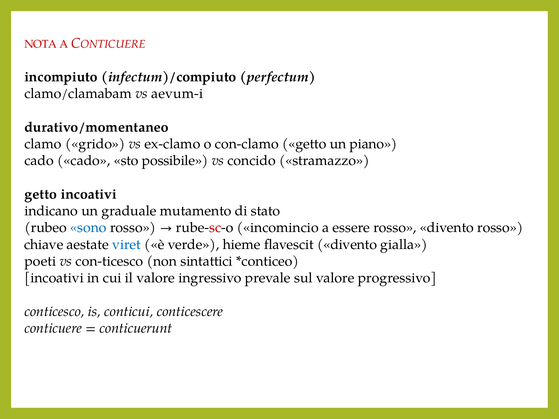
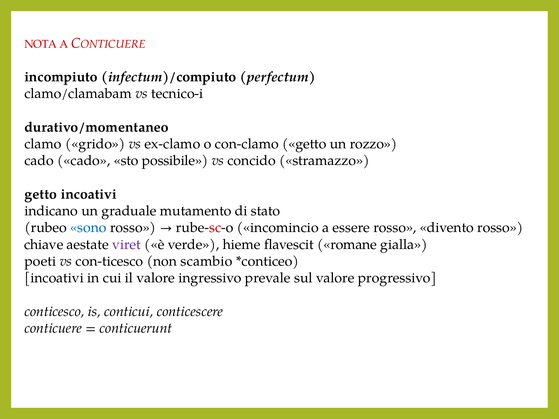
aevum-i: aevum-i -> tecnico-i
piano: piano -> rozzo
viret colour: blue -> purple
flavescit divento: divento -> romane
sintattici: sintattici -> scambio
